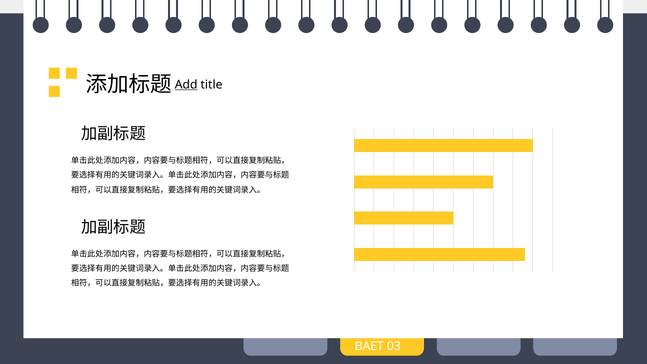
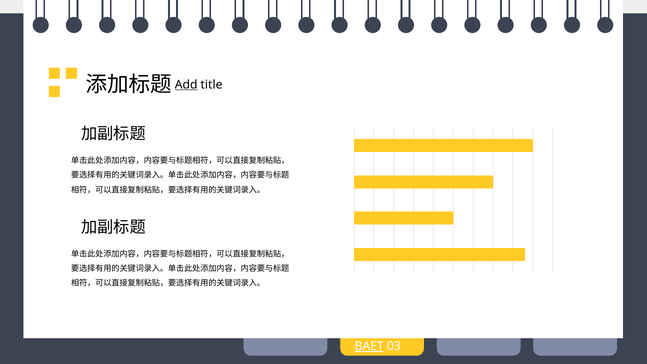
BAET underline: none -> present
